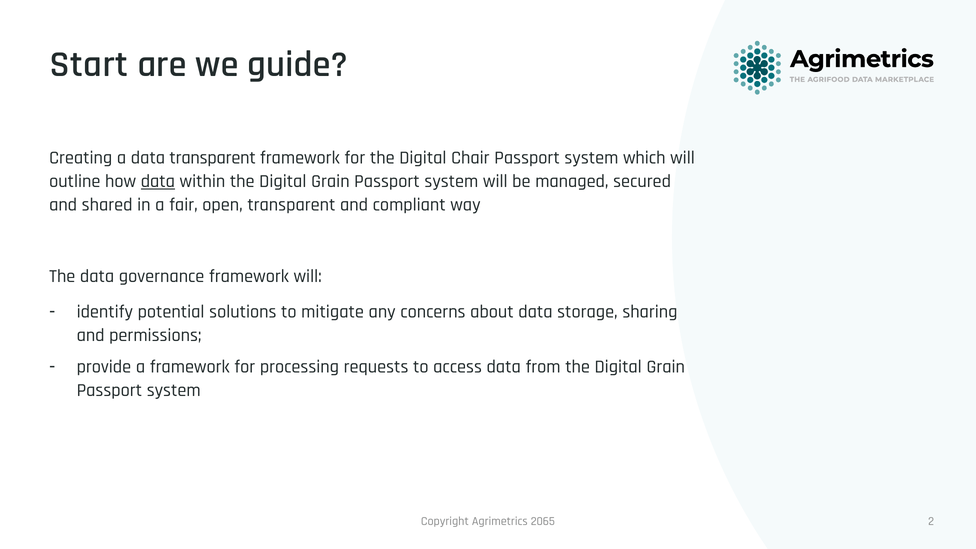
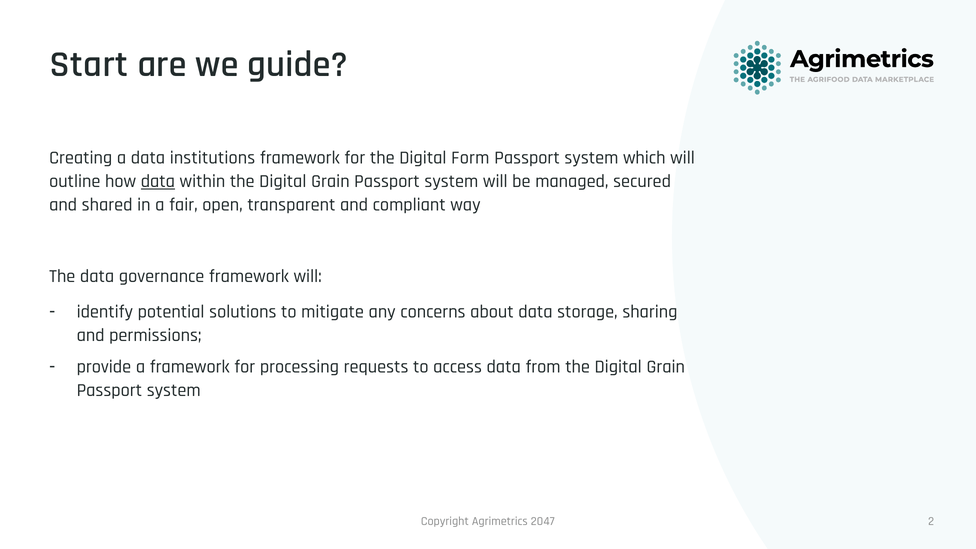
data transparent: transparent -> institutions
Chair: Chair -> Form
2065: 2065 -> 2047
